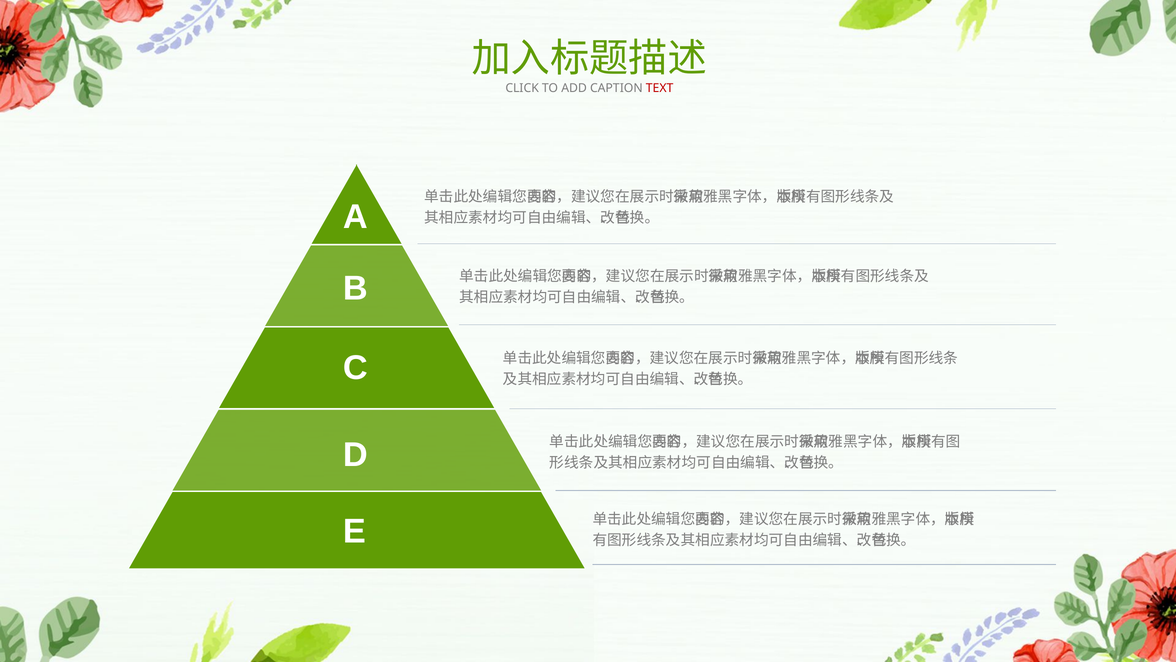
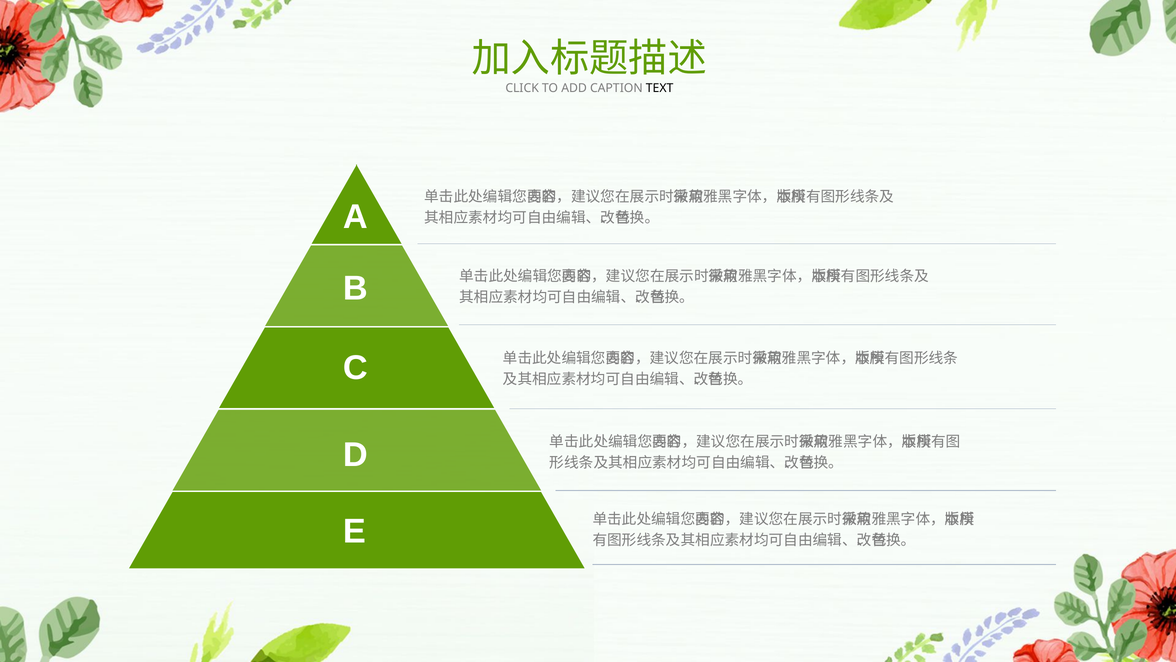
TEXT colour: red -> black
